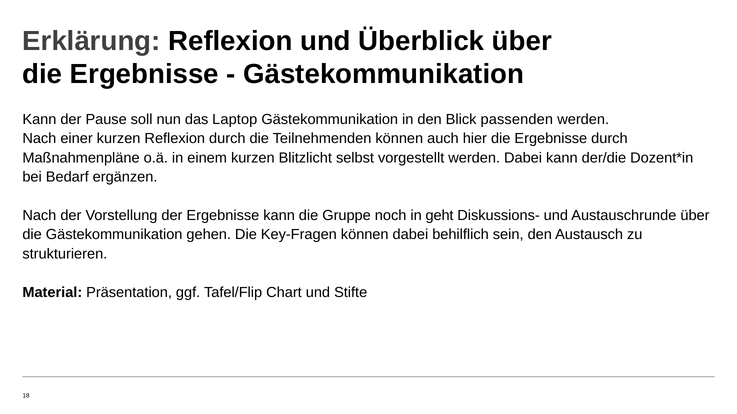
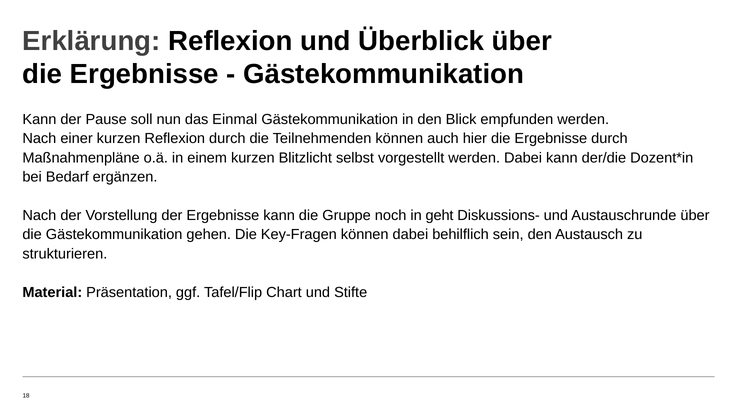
Laptop: Laptop -> Einmal
passenden: passenden -> empfunden
